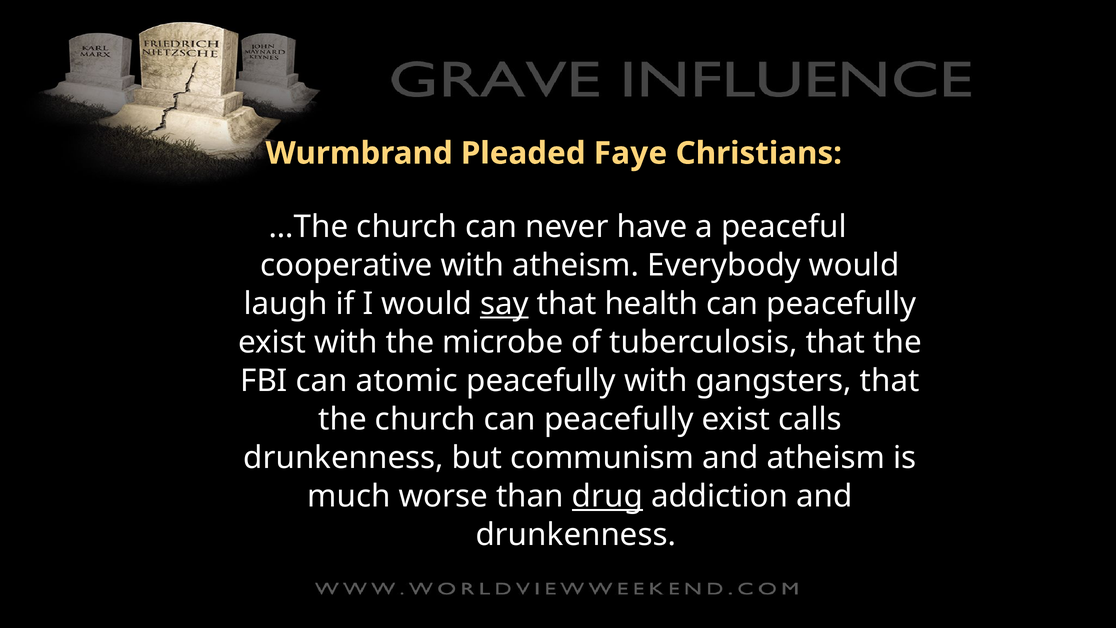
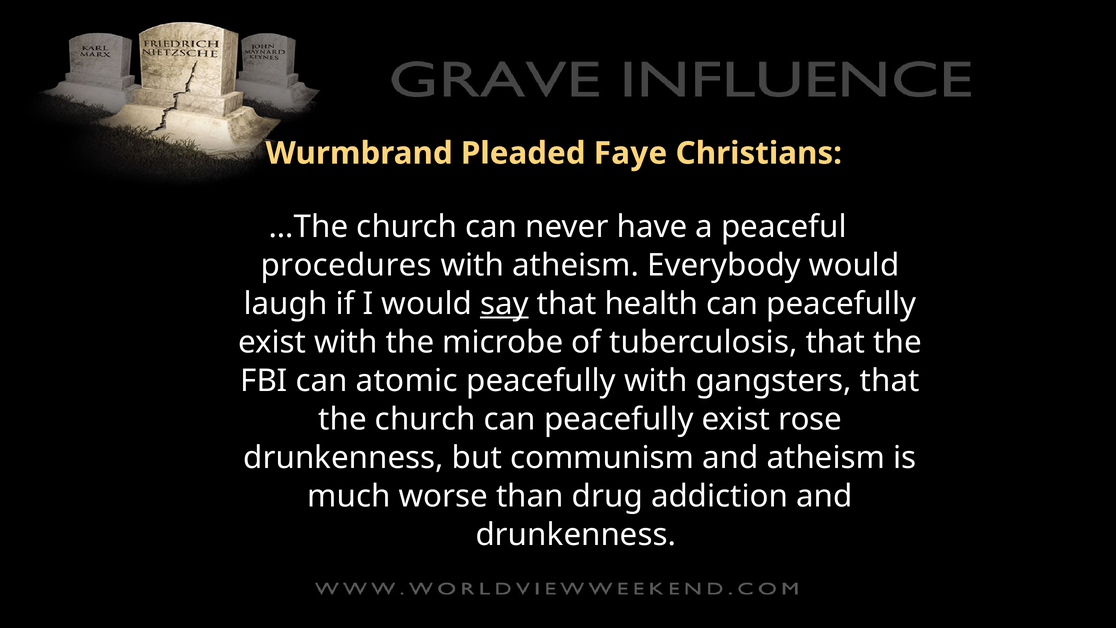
cooperative: cooperative -> procedures
calls: calls -> rose
drug underline: present -> none
